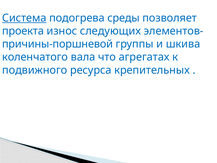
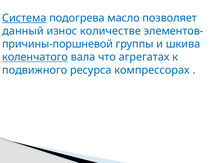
среды: среды -> масло
проекта: проекта -> данный
следующих: следующих -> количестве
коленчатого underline: none -> present
крепительных: крепительных -> компрессорах
